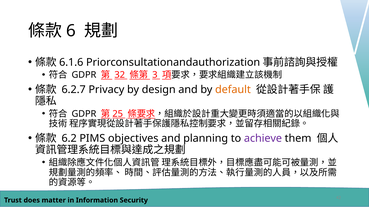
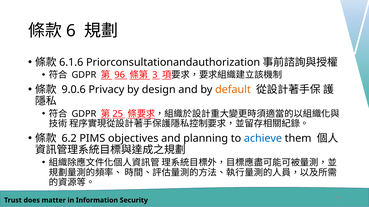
32: 32 -> 96
6.2.7: 6.2.7 -> 9.0.6
achieve colour: purple -> blue
